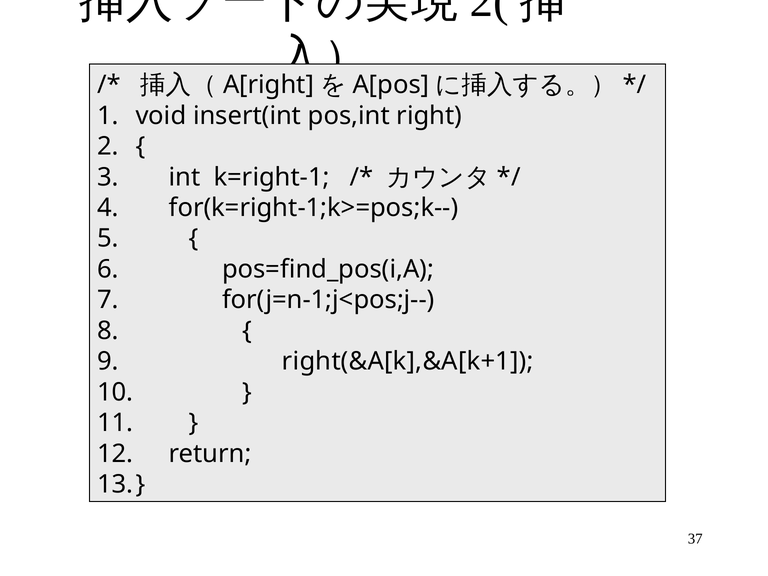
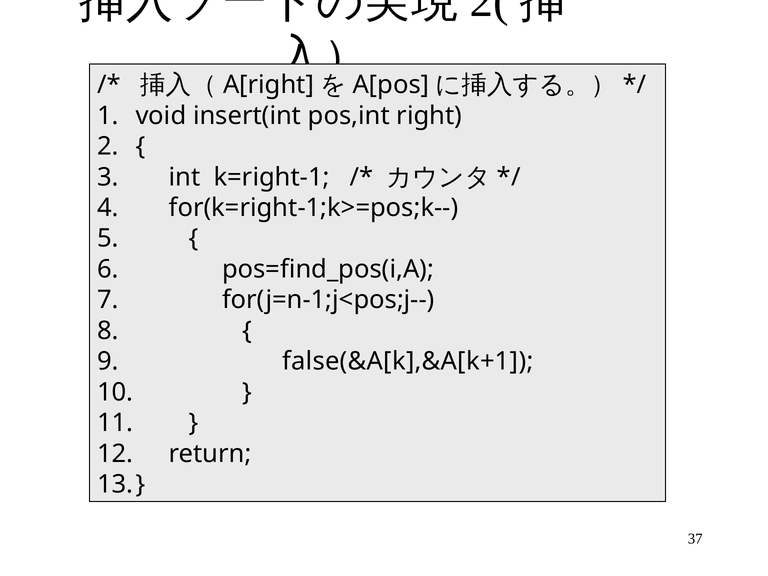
right(&A[k],&A[k+1: right(&A[k],&A[k+1 -> false(&A[k],&A[k+1
